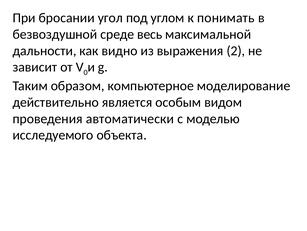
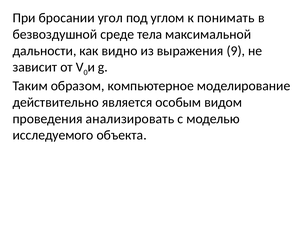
весь: весь -> тела
2: 2 -> 9
автоматически: автоматически -> анализировать
